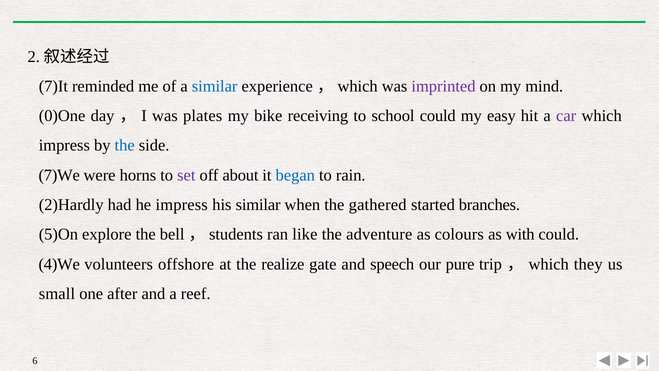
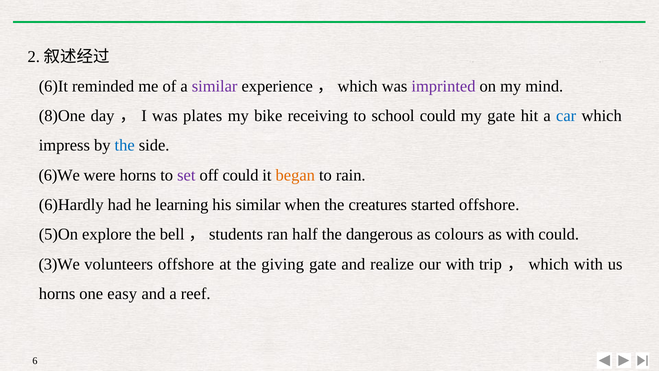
7)It: 7)It -> 6)It
similar at (215, 86) colour: blue -> purple
0)One: 0)One -> 8)One
my easy: easy -> gate
car colour: purple -> blue
7)We: 7)We -> 6)We
off about: about -> could
began colour: blue -> orange
2)Hardly: 2)Hardly -> 6)Hardly
he impress: impress -> learning
gathered: gathered -> creatures
started branches: branches -> offshore
like: like -> half
adventure: adventure -> dangerous
4)We: 4)We -> 3)We
realize: realize -> giving
speech: speech -> realize
our pure: pure -> with
which they: they -> with
small at (57, 294): small -> horns
after: after -> easy
